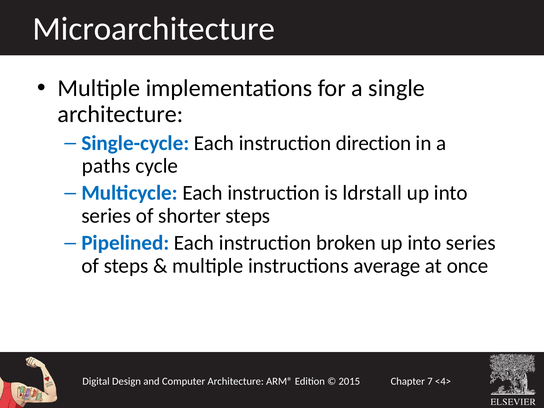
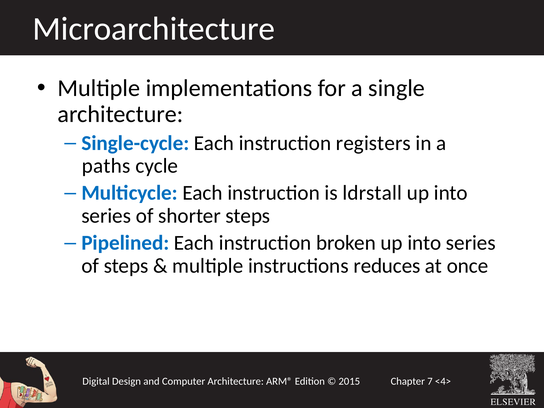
direction: direction -> registers
average: average -> reduces
